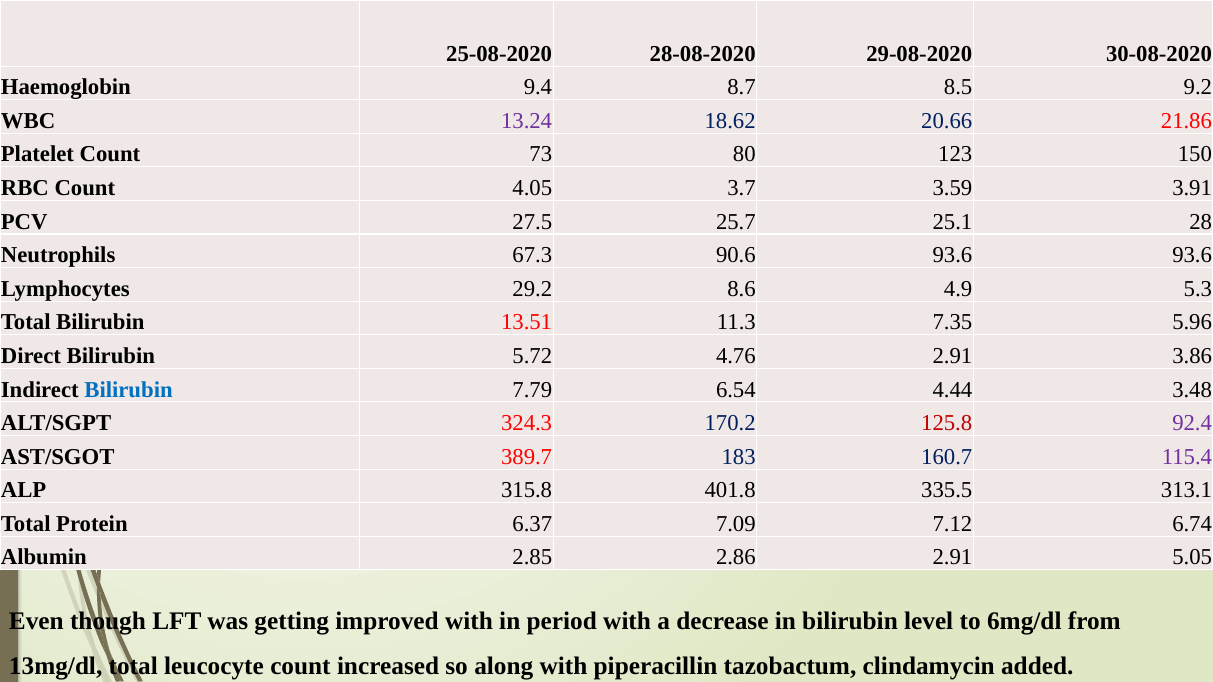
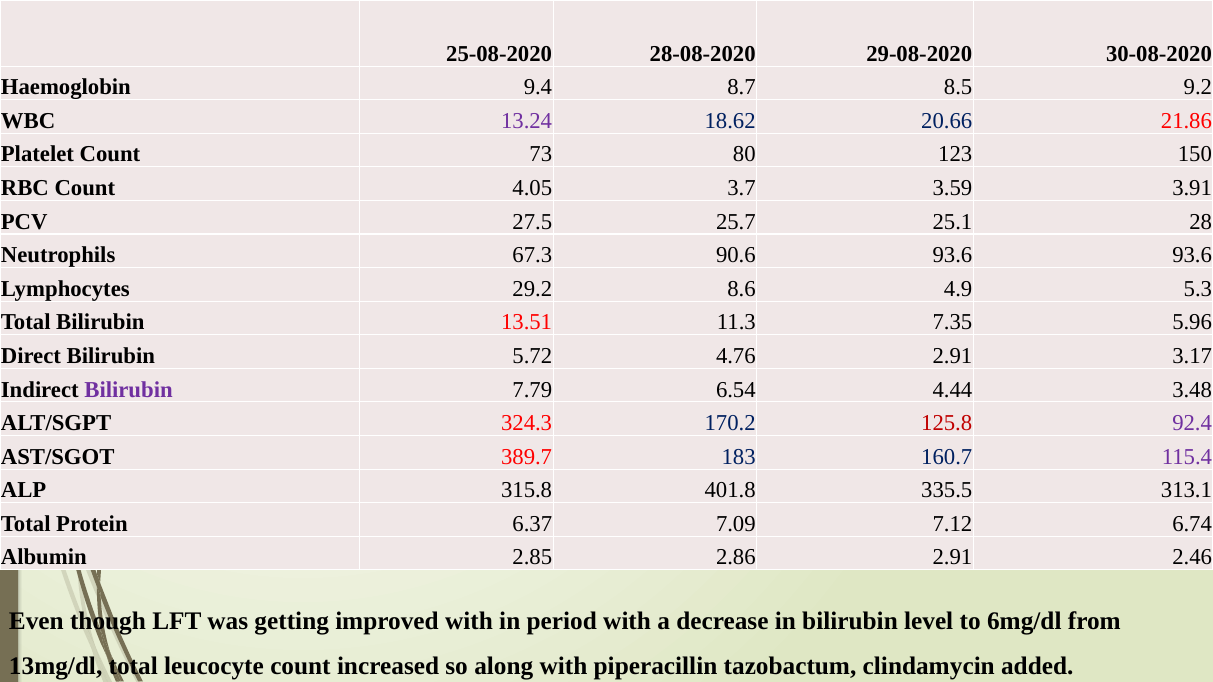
3.86: 3.86 -> 3.17
Bilirubin at (129, 390) colour: blue -> purple
5.05: 5.05 -> 2.46
